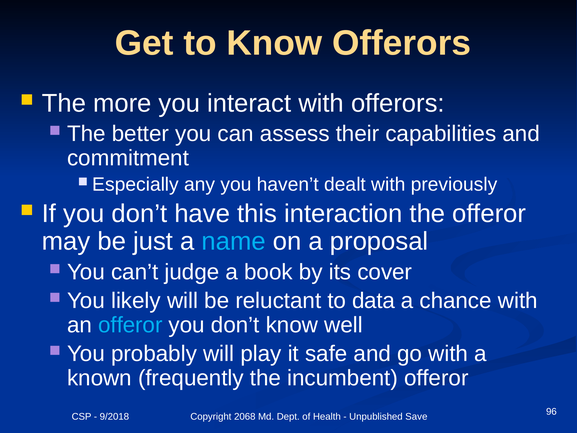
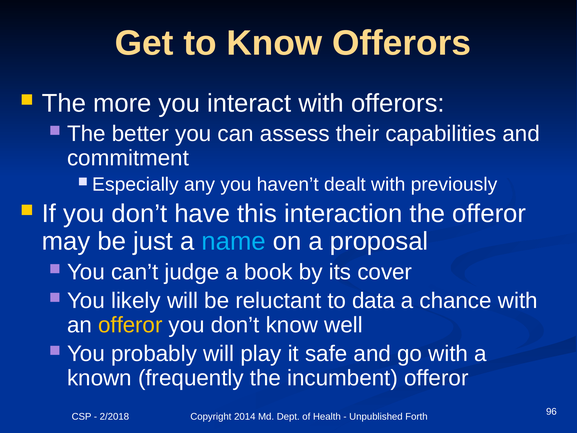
offeror at (130, 325) colour: light blue -> yellow
9/2018: 9/2018 -> 2/2018
2068: 2068 -> 2014
Save: Save -> Forth
